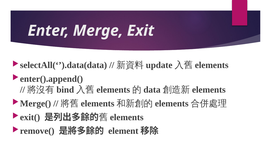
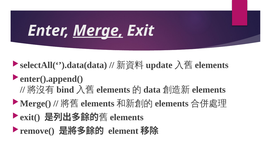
Merge underline: none -> present
